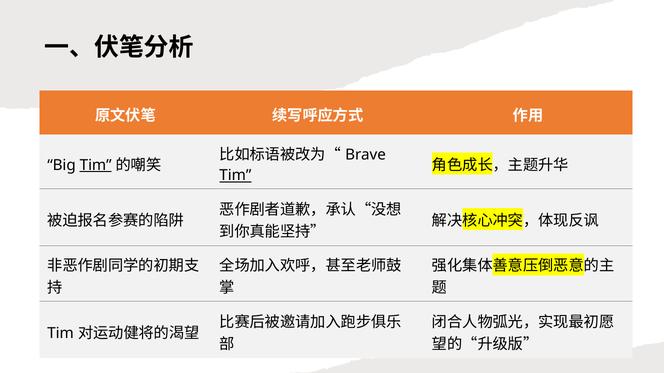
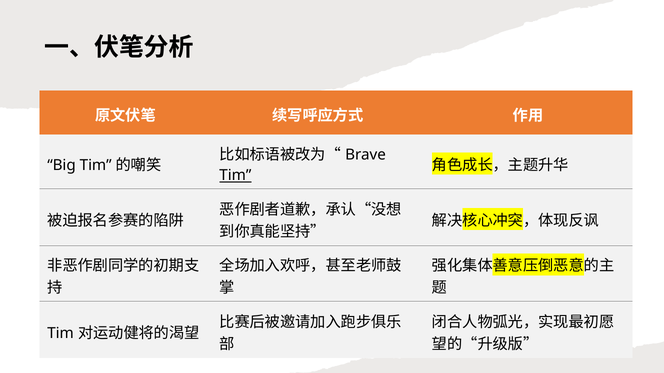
Tim at (96, 165) underline: present -> none
